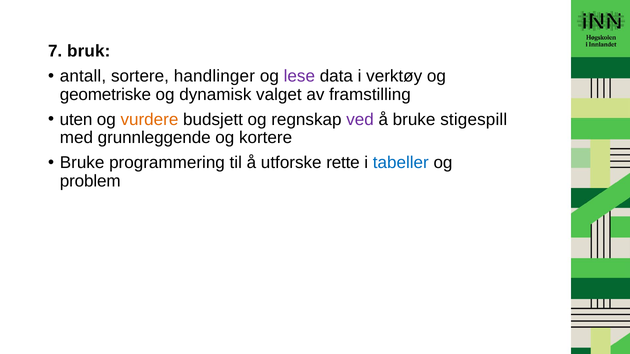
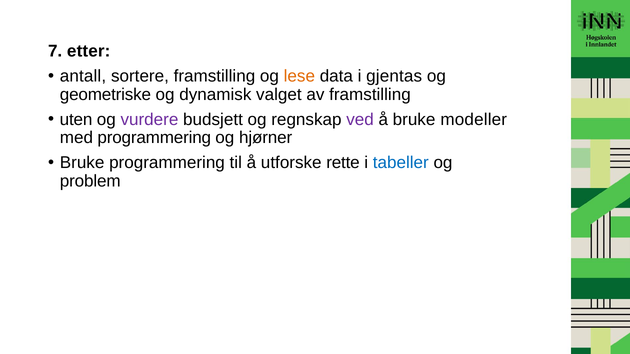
bruk: bruk -> etter
sortere handlinger: handlinger -> framstilling
lese colour: purple -> orange
verktøy: verktøy -> gjentas
vurdere colour: orange -> purple
stigespill: stigespill -> modeller
med grunnleggende: grunnleggende -> programmering
kortere: kortere -> hjørner
